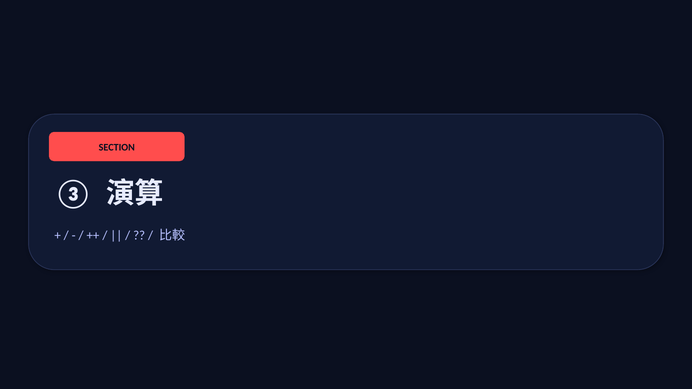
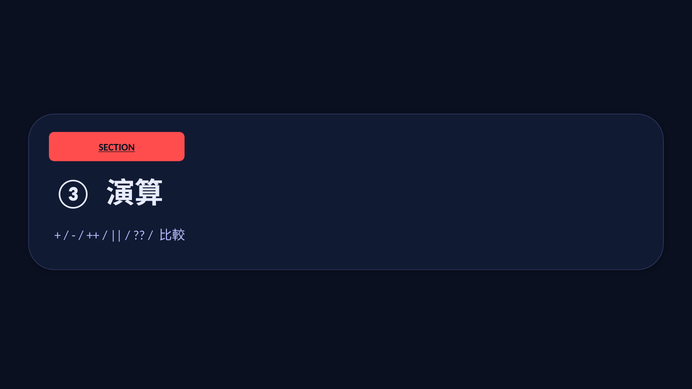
SECTION underline: none -> present
